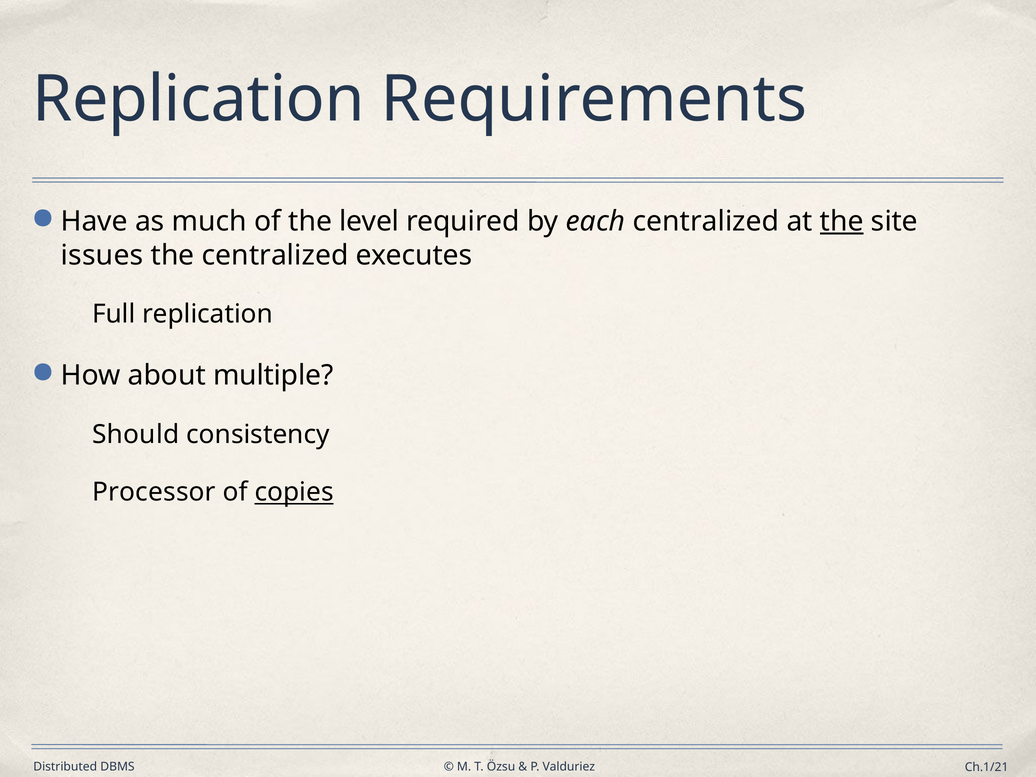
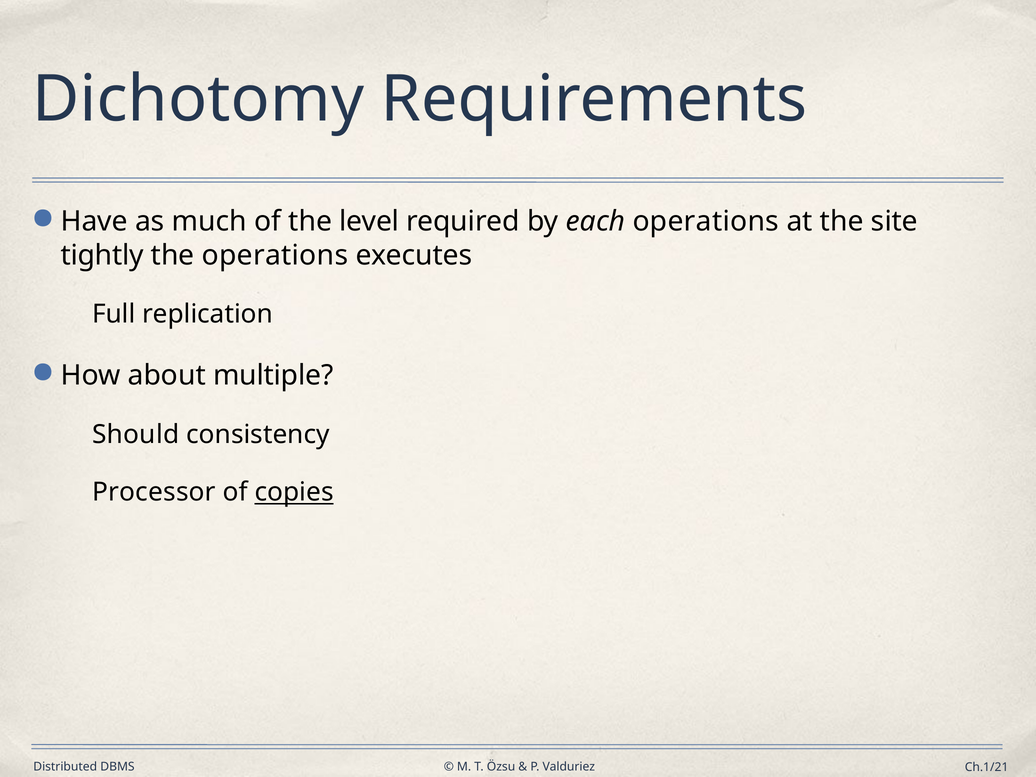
Replication at (199, 99): Replication -> Dichotomy
each centralized: centralized -> operations
the at (842, 221) underline: present -> none
issues: issues -> tightly
the centralized: centralized -> operations
